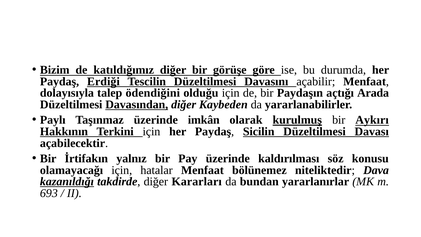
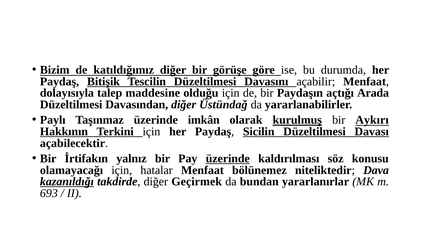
Erdiği: Erdiği -> Bitişik
ödendiğini: ödendiğini -> maddesine
Davasından underline: present -> none
Kaybeden: Kaybeden -> Üstündağ
üzerinde at (228, 158) underline: none -> present
Kararları: Kararları -> Geçirmek
